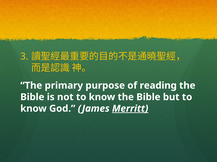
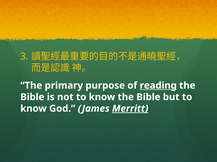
reading underline: none -> present
